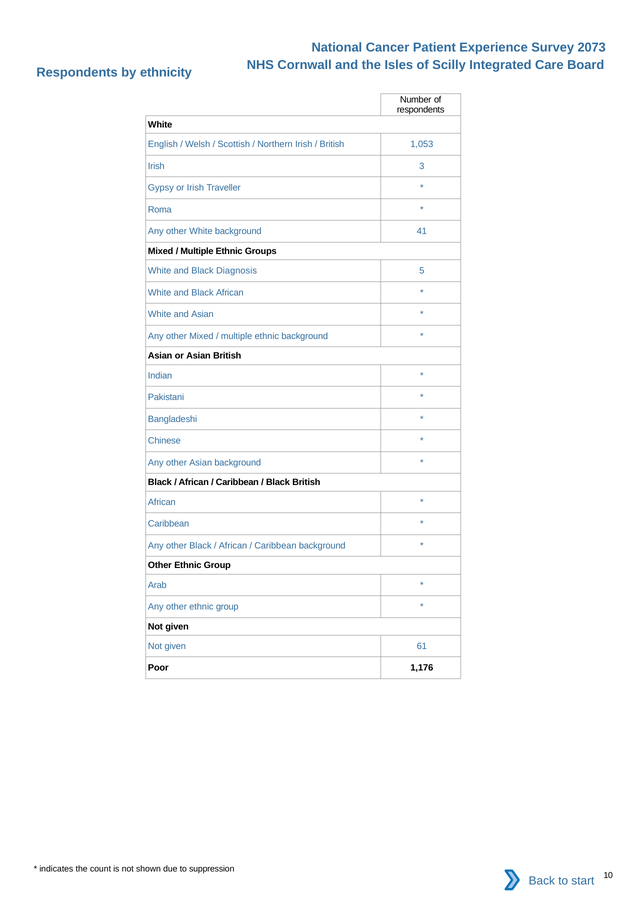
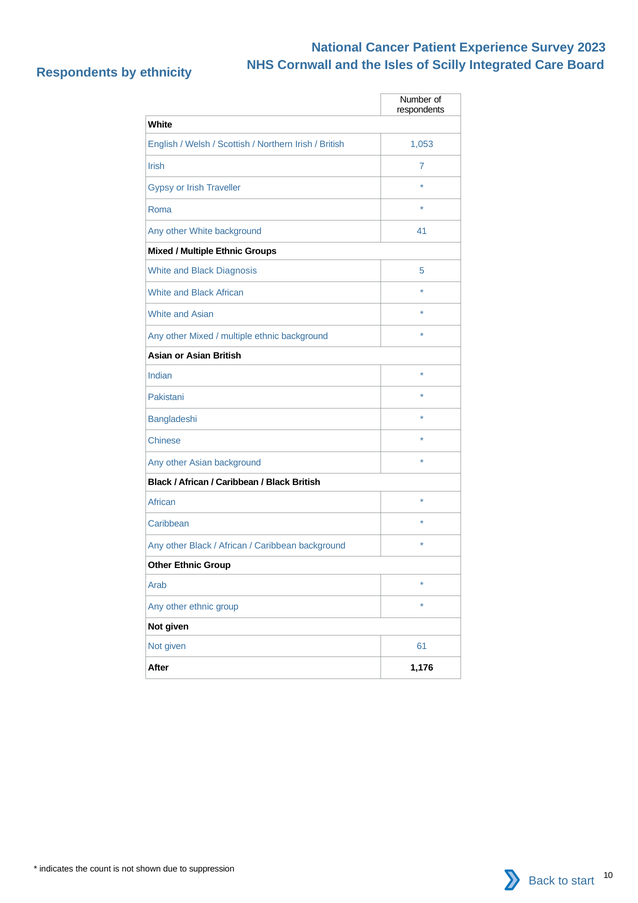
2073: 2073 -> 2023
3: 3 -> 7
Poor: Poor -> After
